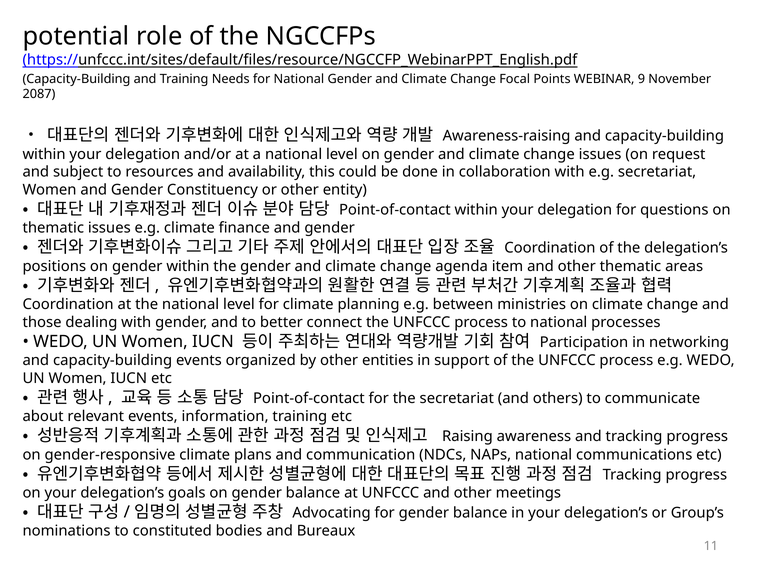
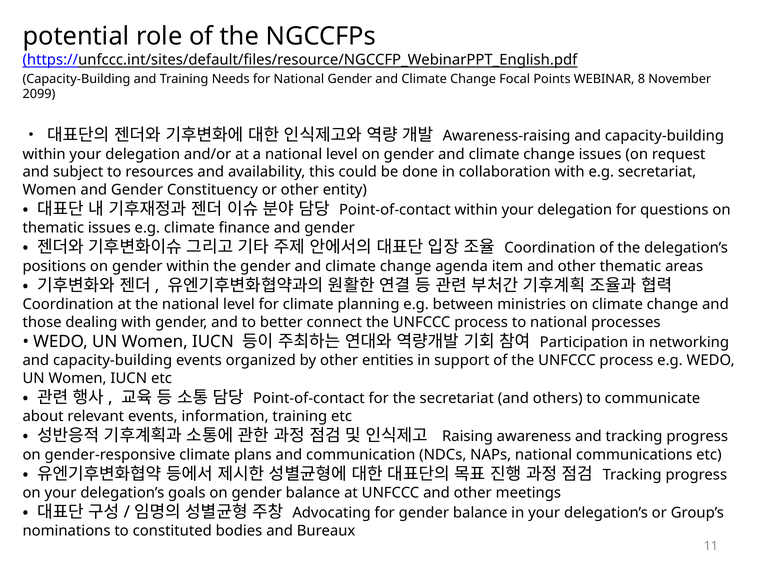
9: 9 -> 8
2087: 2087 -> 2099
